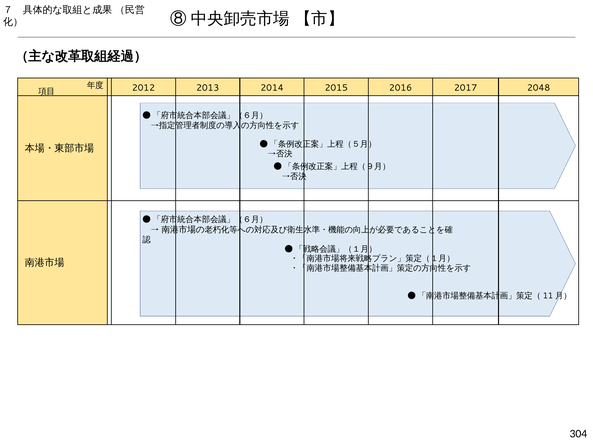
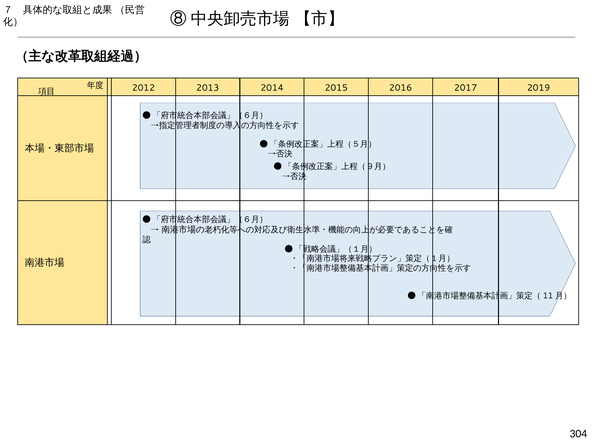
2048: 2048 -> 2019
